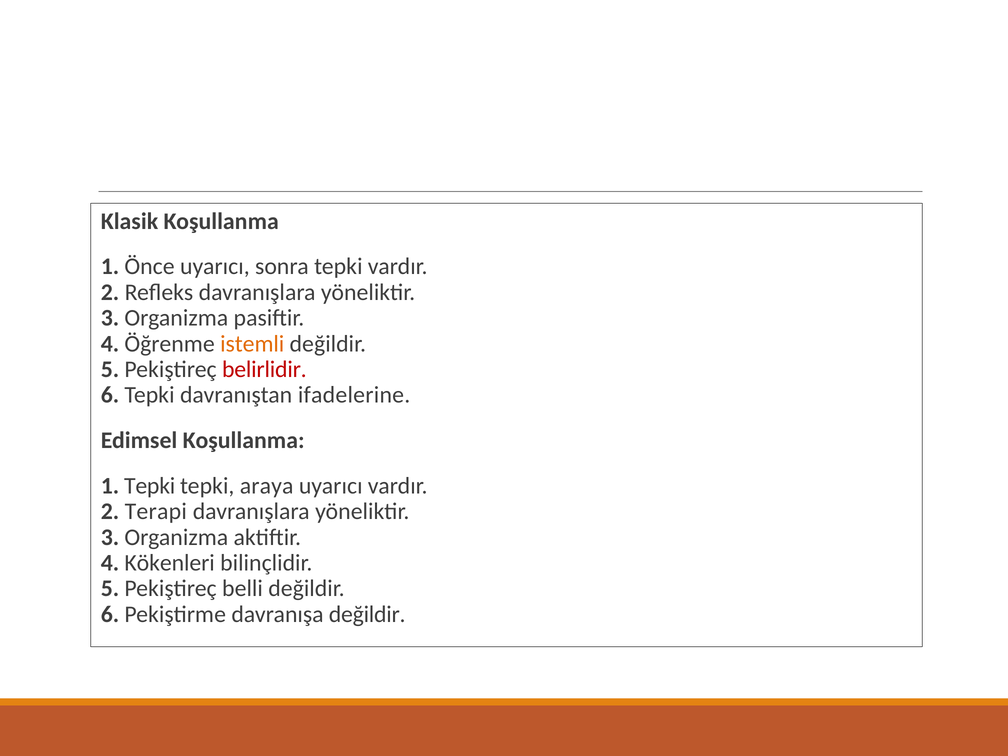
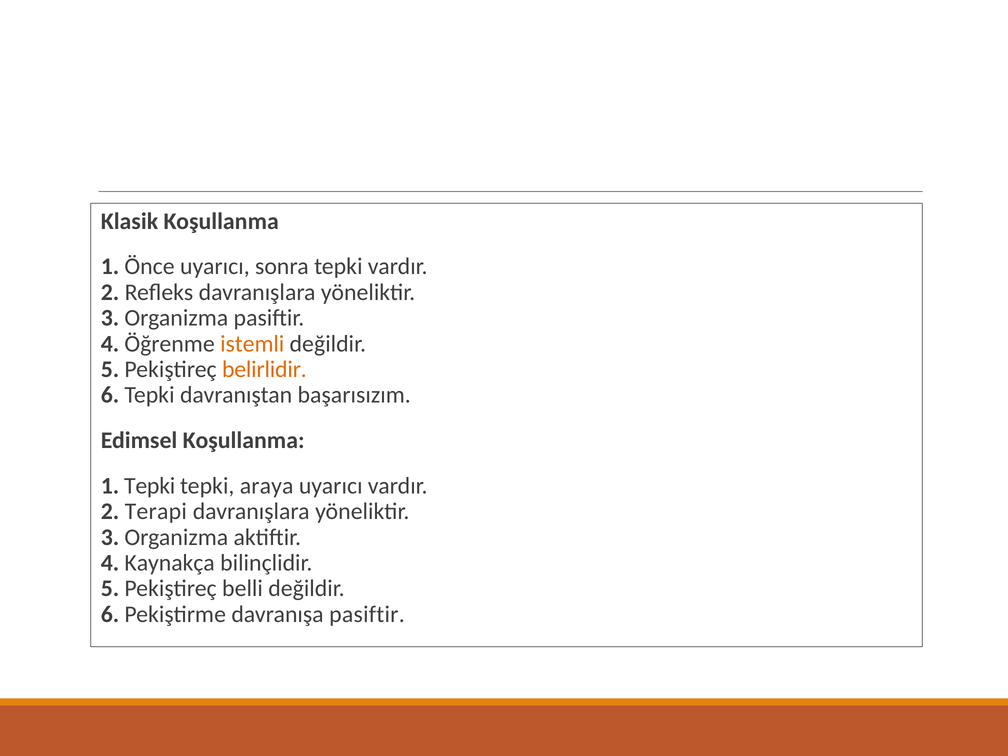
belirlidir colour: red -> orange
ifadelerine: ifadelerine -> başarısızım
Kökenleri: Kökenleri -> Kaynakça
davranışa değildir: değildir -> pasiftir
